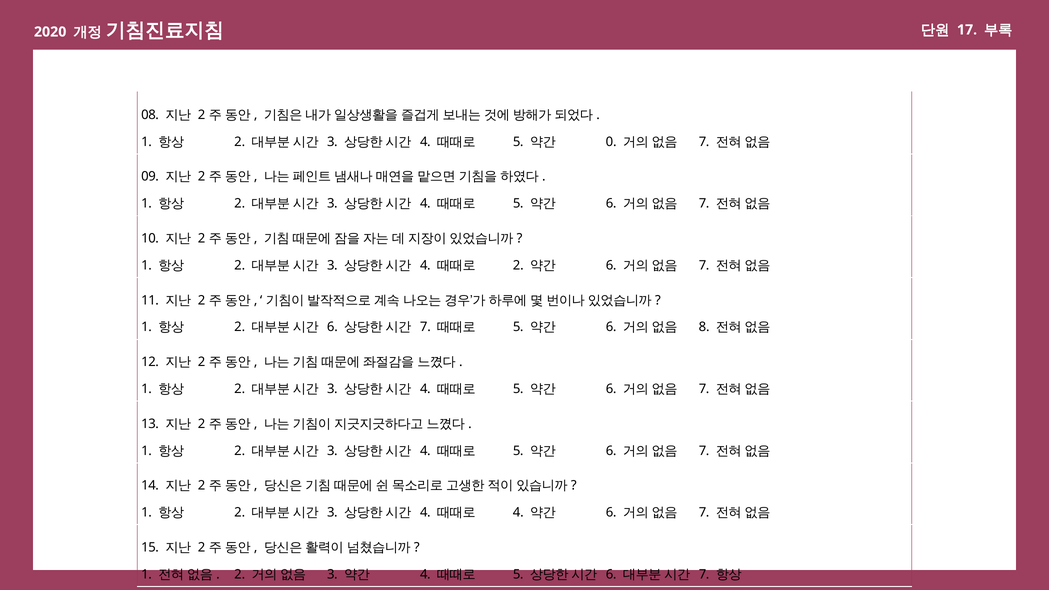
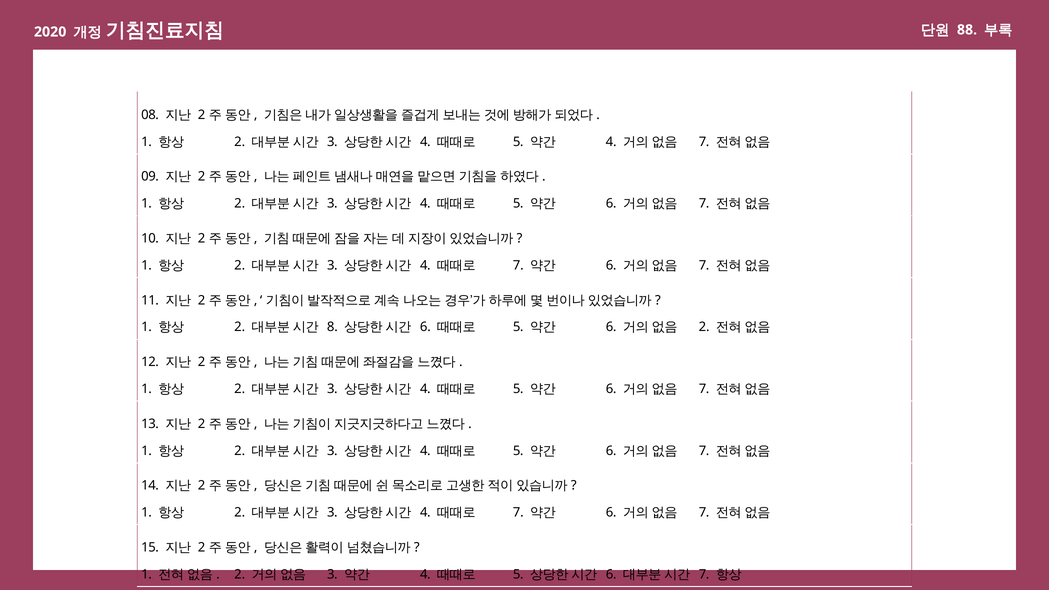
17: 17 -> 88
0 at (611, 142): 0 -> 4
2 at (518, 265): 2 -> 7
6 at (332, 327): 6 -> 8
7 at (425, 327): 7 -> 6
8 at (704, 327): 8 -> 2
4 at (518, 513): 4 -> 7
